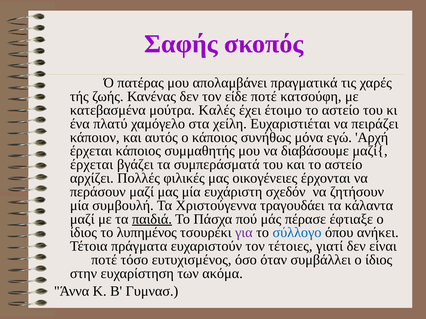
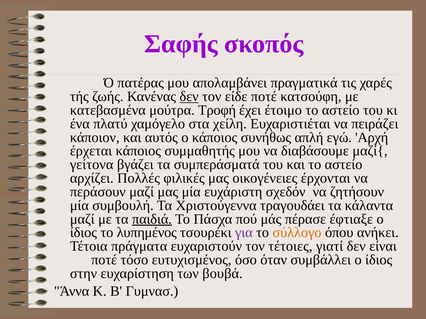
δεν at (189, 97) underline: none -> present
Καλές: Καλές -> Τροφή
μόνα: μόνα -> απλή
έρχεται at (92, 165): έρχεται -> γείτονα
σύλλογο colour: blue -> orange
ακόμα: ακόμα -> βουβά
